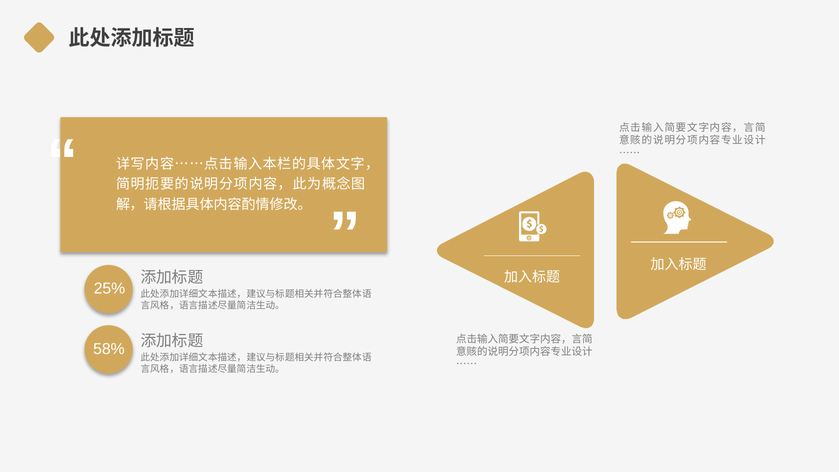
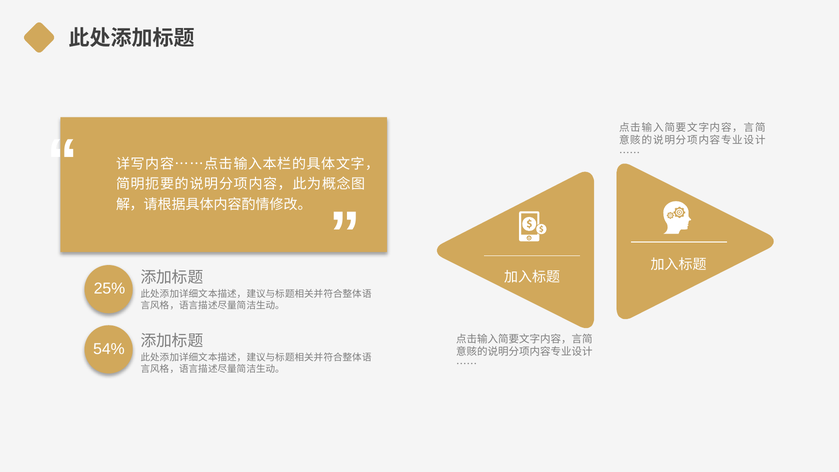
58%: 58% -> 54%
